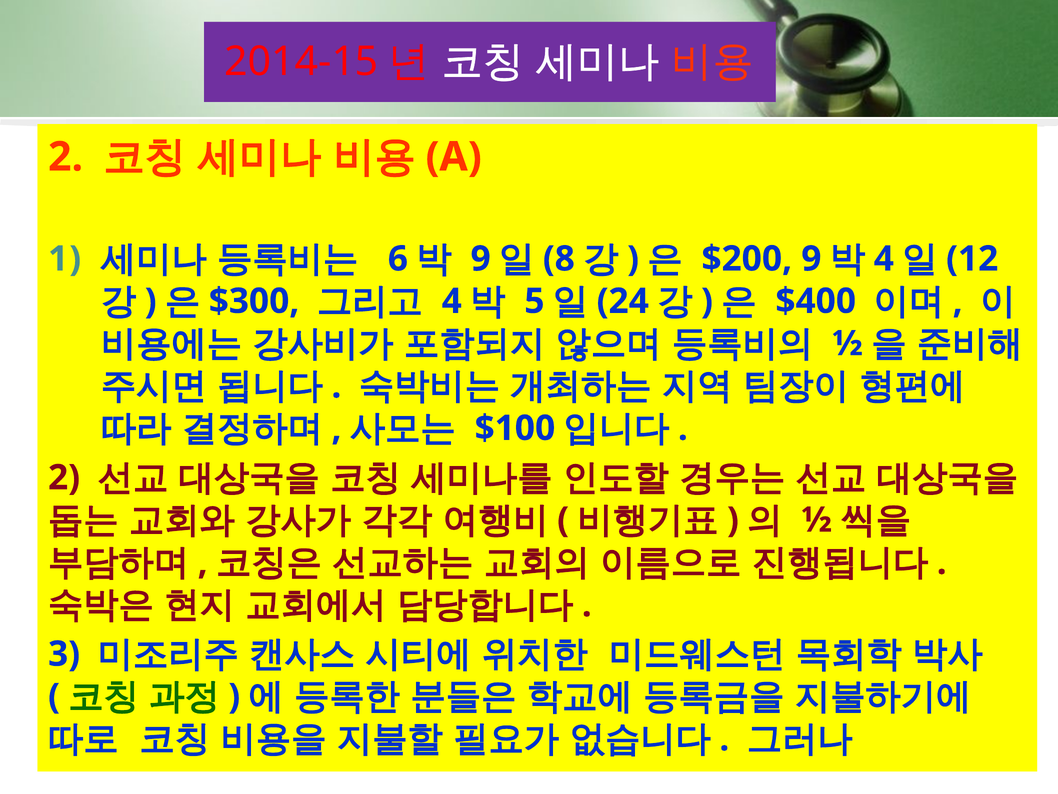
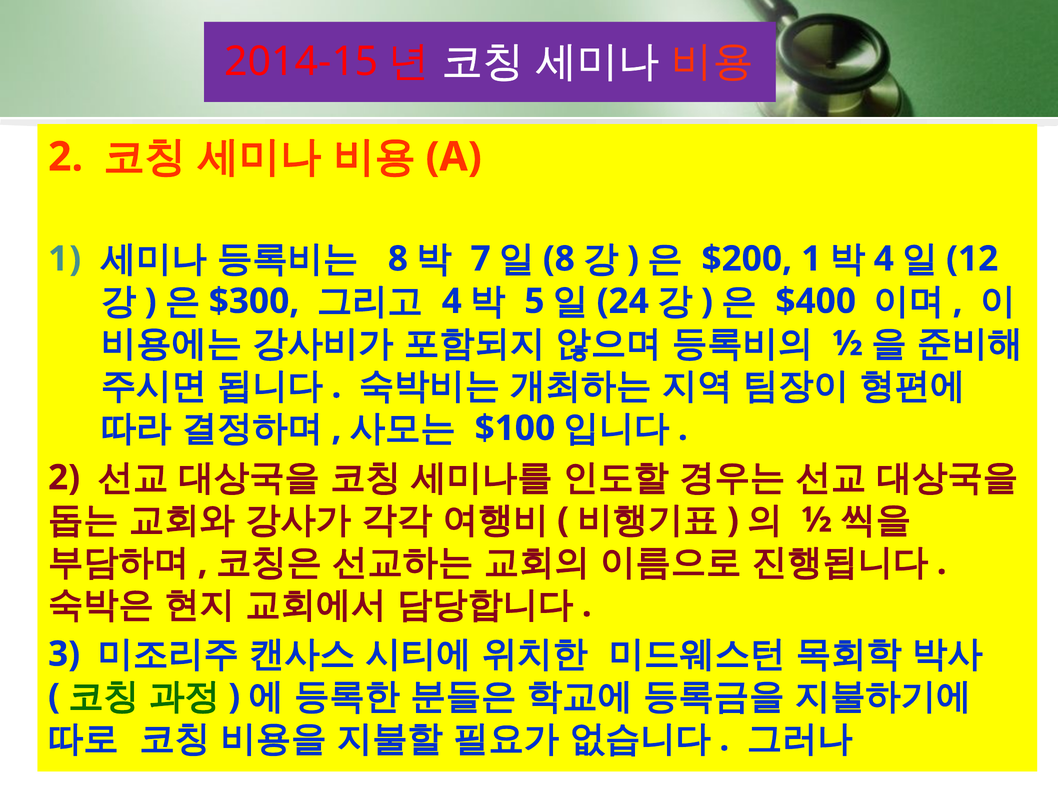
6 at (398, 259): 6 -> 8
9 at (481, 259): 9 -> 7
$200 9: 9 -> 1
